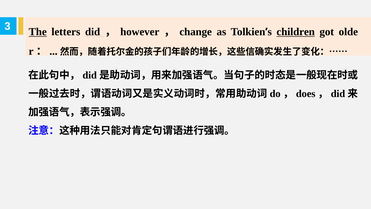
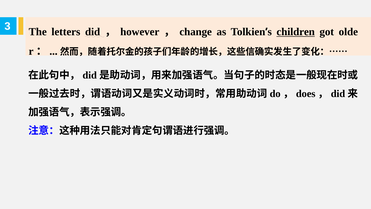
The underline: present -> none
